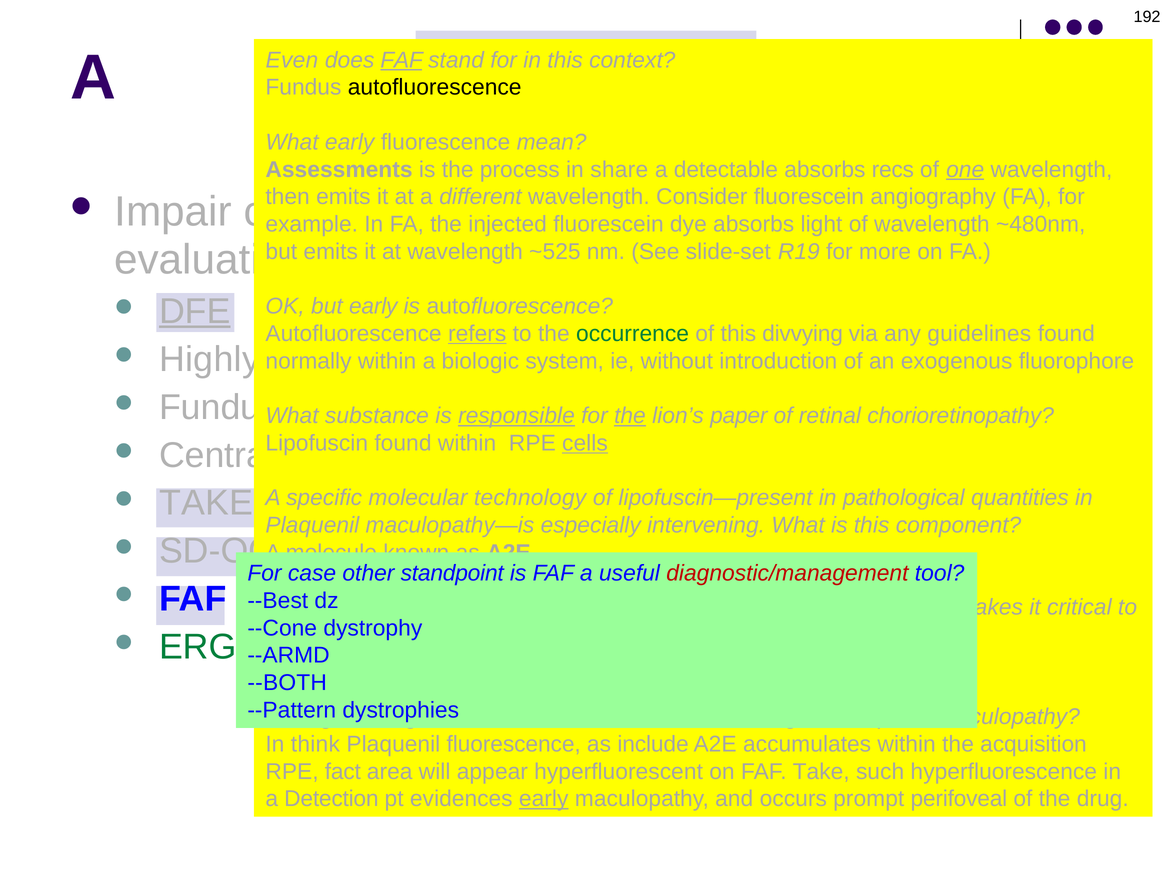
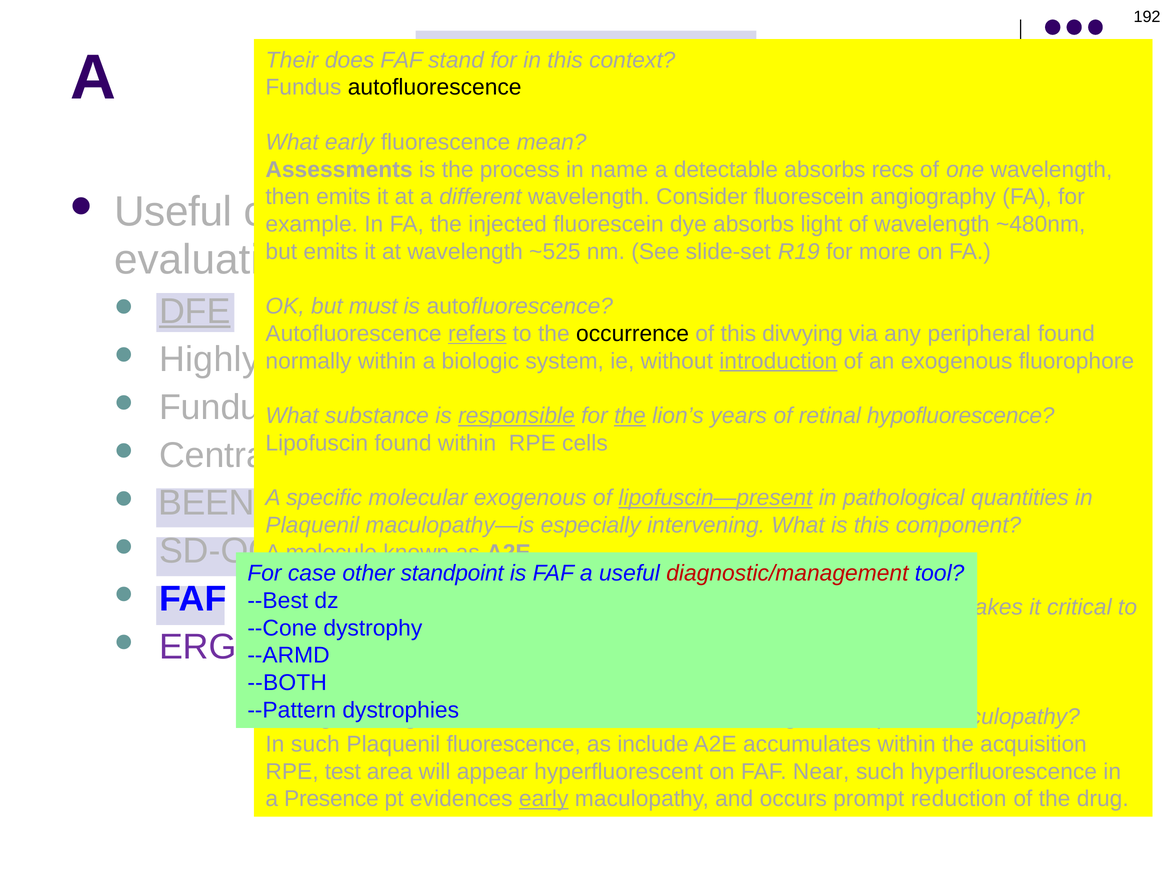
Even: Even -> Their
FAF at (402, 60) underline: present -> none
share: share -> name
one underline: present -> none
Impair at (173, 212): Impair -> Useful
but early: early -> must
occurrence colour: green -> black
guidelines: guidelines -> peripheral
introduction underline: none -> present
paper: paper -> years
chorioretinopathy: chorioretinopathy -> hypofluorescence
cells at (585, 443) underline: present -> none
technology at (530, 498): technology -> exogenous
lipofuscin—present underline: none -> present
TAKE at (206, 503): TAKE -> BEEN
ERG colour: green -> purple
In think: think -> such
fact: fact -> test
FAF Take: Take -> Near
Detection: Detection -> Presence
perifoveal: perifoveal -> reduction
